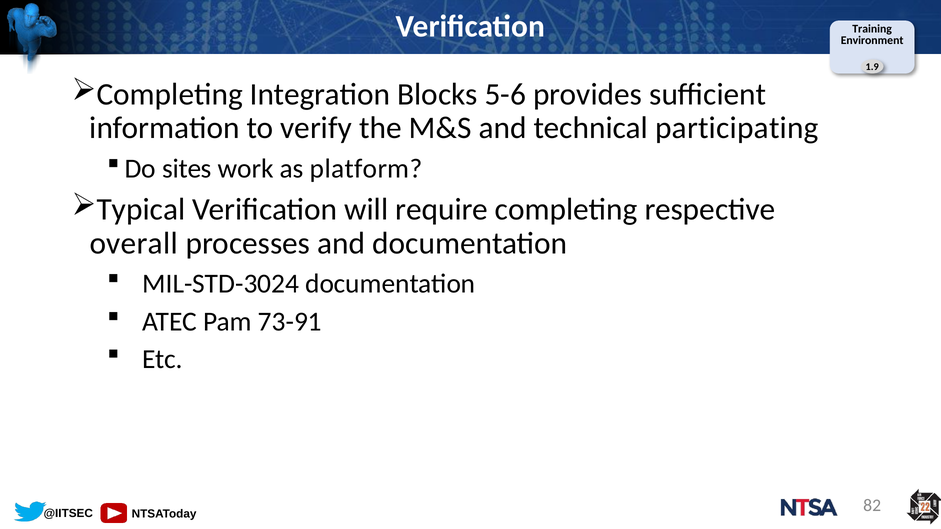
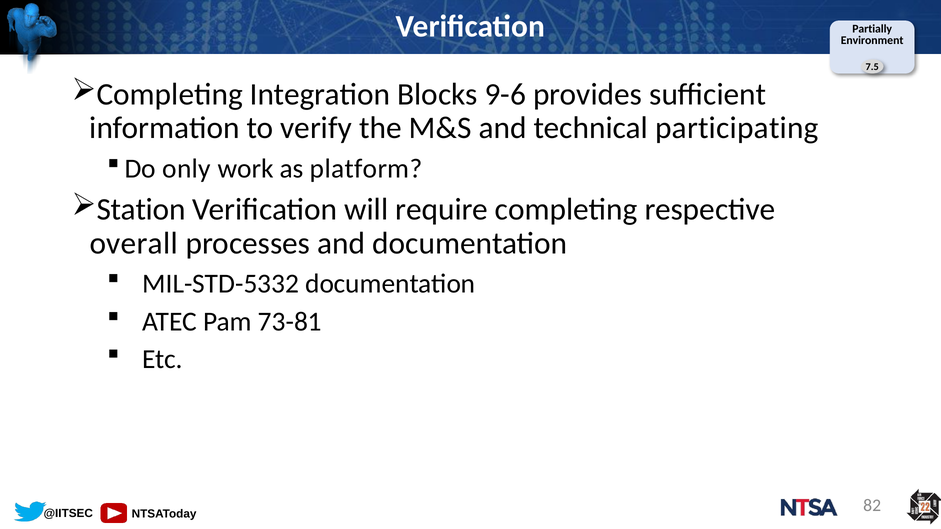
Training: Training -> Partially
1.9: 1.9 -> 7.5
5-6: 5-6 -> 9-6
sites: sites -> only
Typical: Typical -> Station
MIL-STD-3024: MIL-STD-3024 -> MIL-STD-5332
73-91: 73-91 -> 73-81
